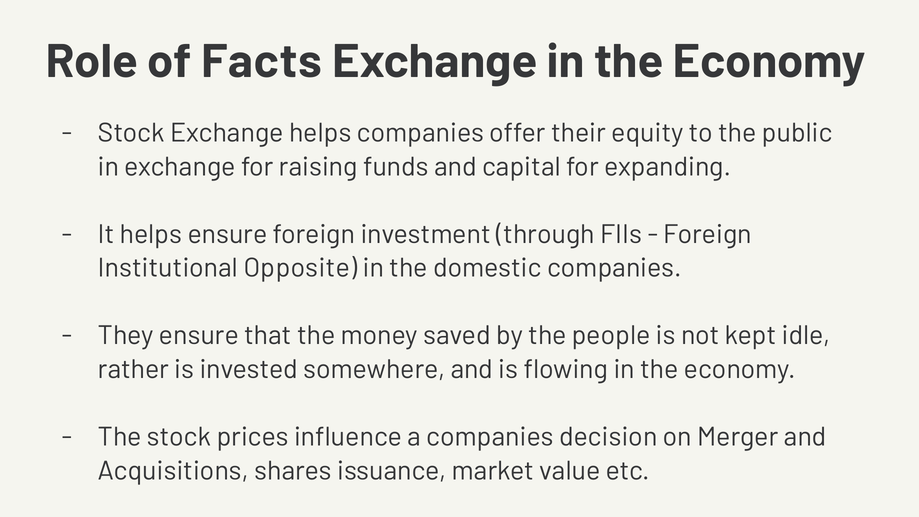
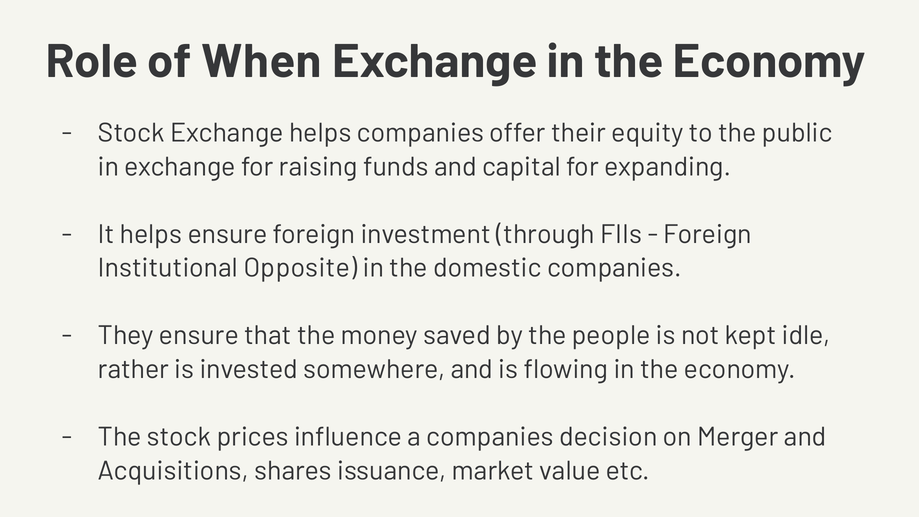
Facts: Facts -> When
